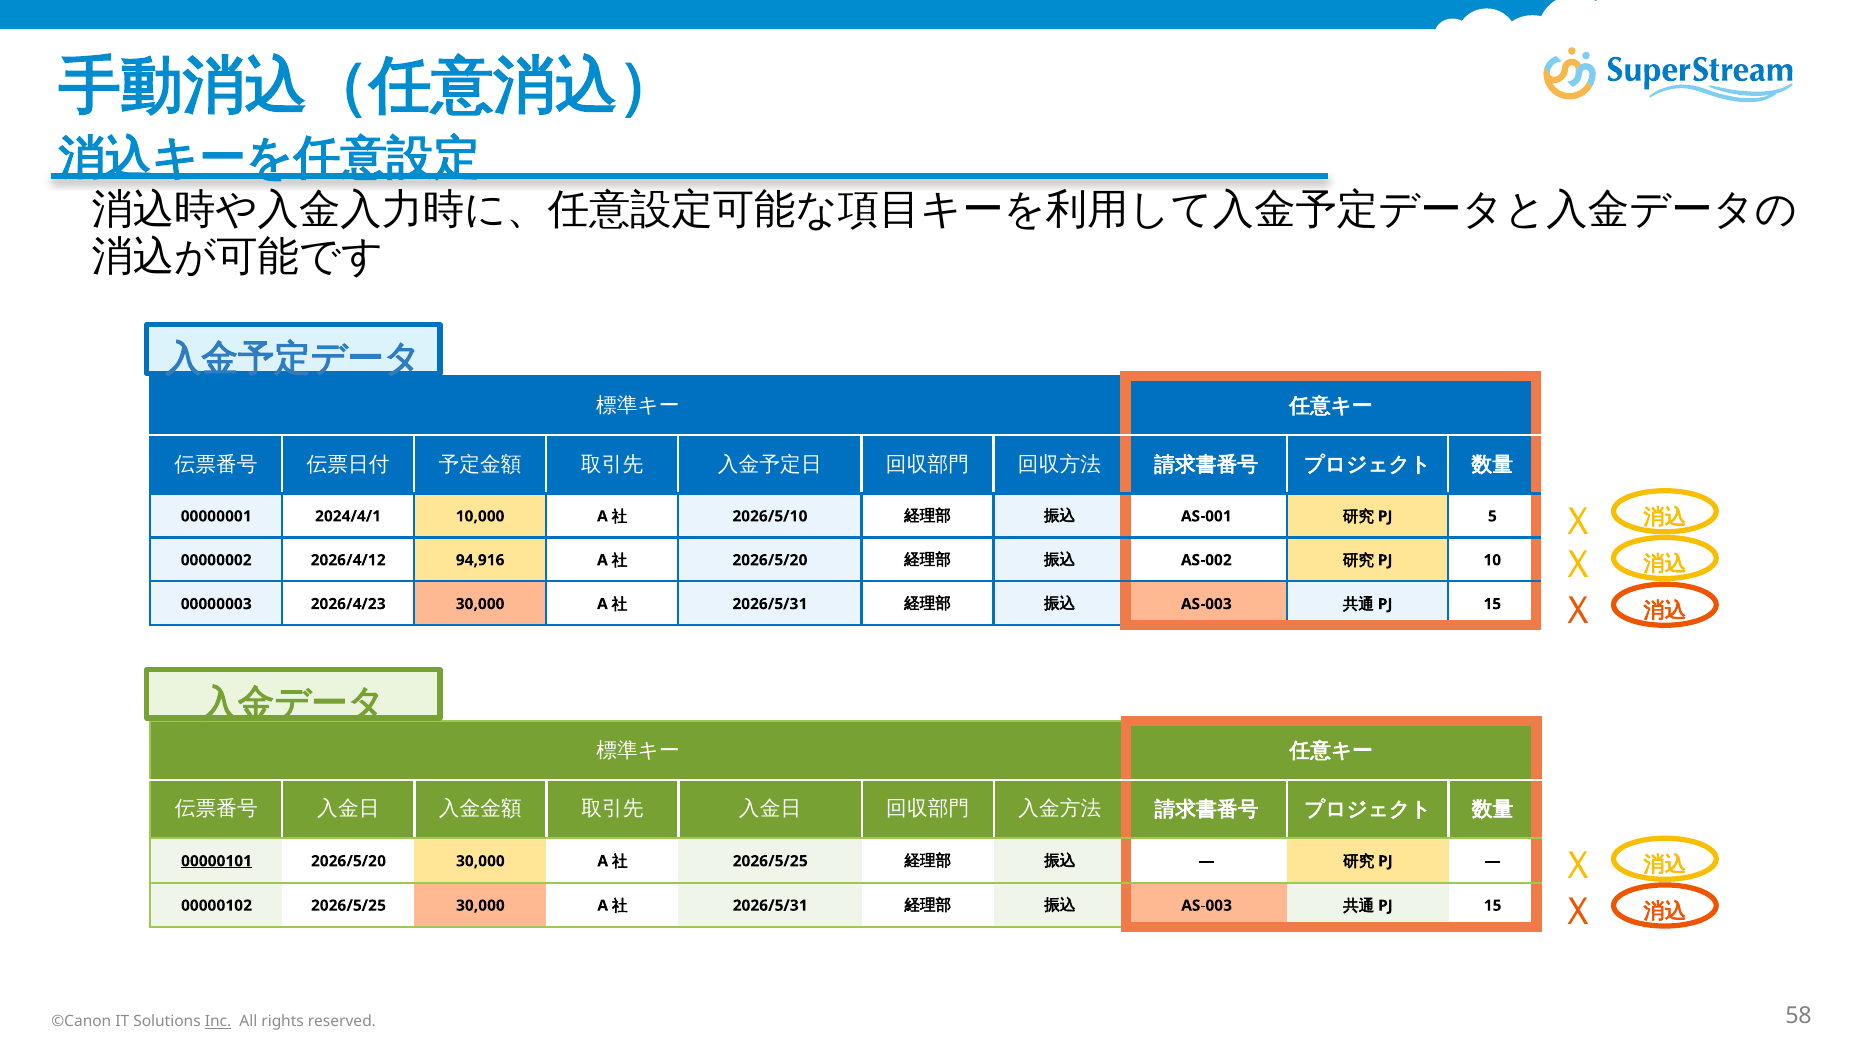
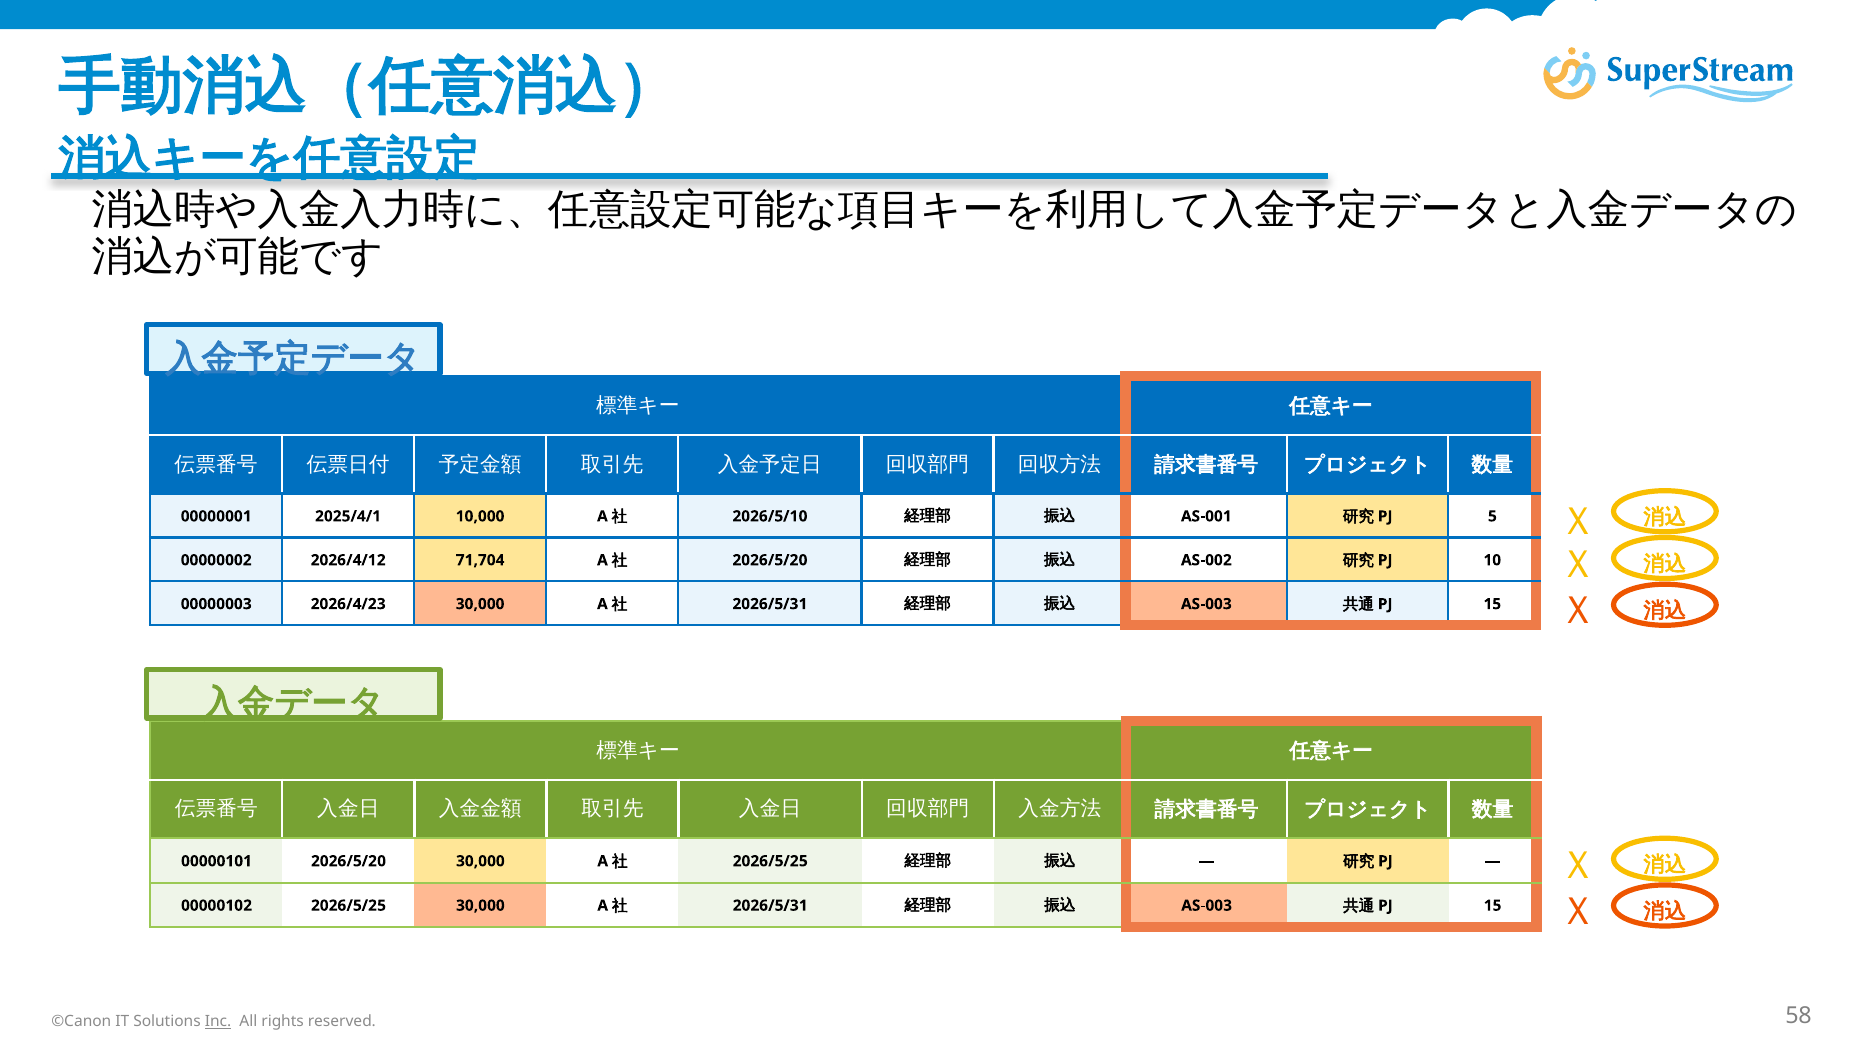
2024/4/1: 2024/4/1 -> 2025/4/1
94,916: 94,916 -> 71,704
00000101 underline: present -> none
